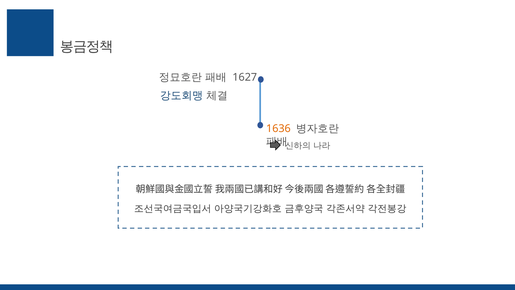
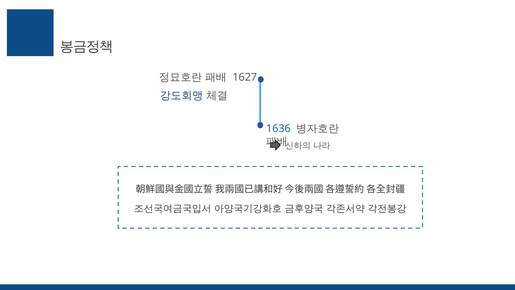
1636 colour: orange -> blue
